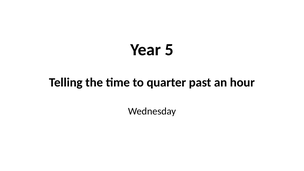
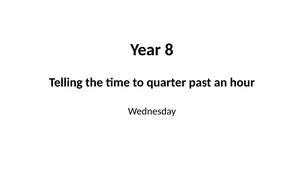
5: 5 -> 8
